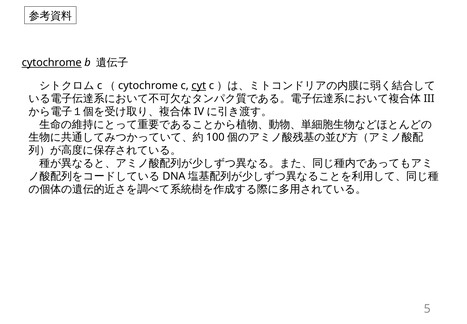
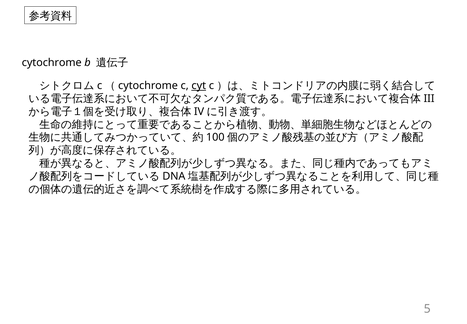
cytochrome underline: present -> none
